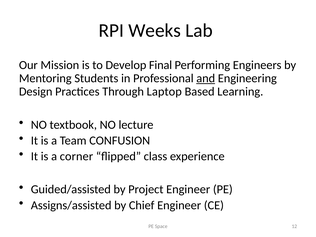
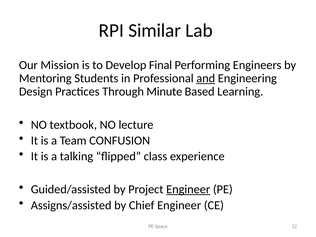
Weeks: Weeks -> Similar
Laptop: Laptop -> Minute
corner: corner -> talking
Engineer at (188, 189) underline: none -> present
